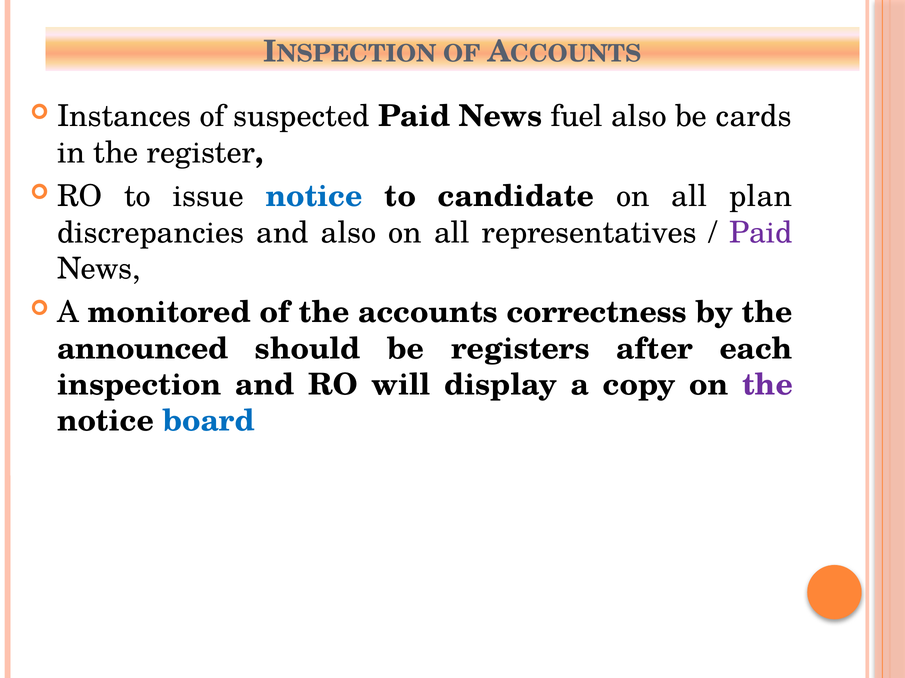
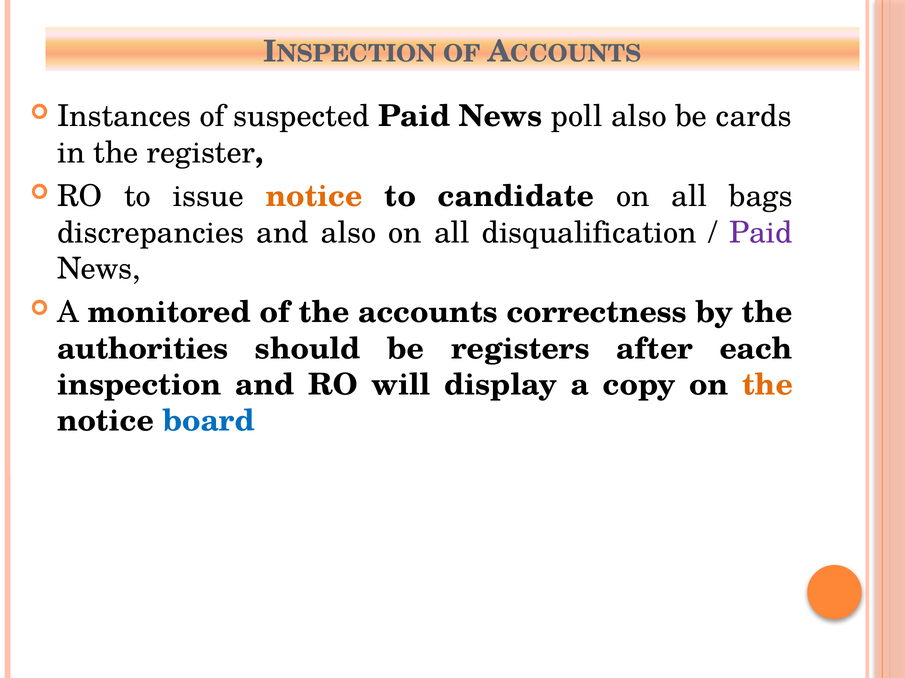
fuel: fuel -> poll
notice at (314, 197) colour: blue -> orange
plan: plan -> bags
representatives: representatives -> disqualification
announced: announced -> authorities
the at (768, 385) colour: purple -> orange
